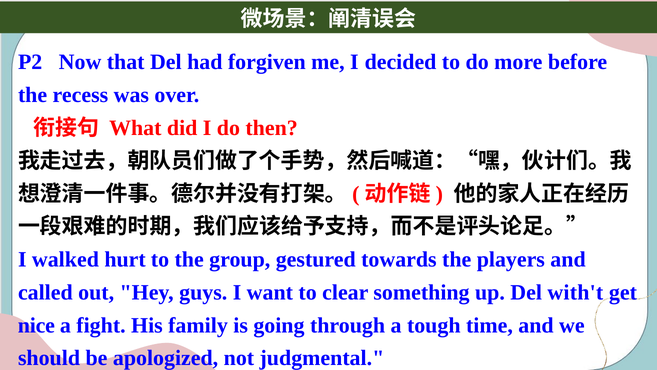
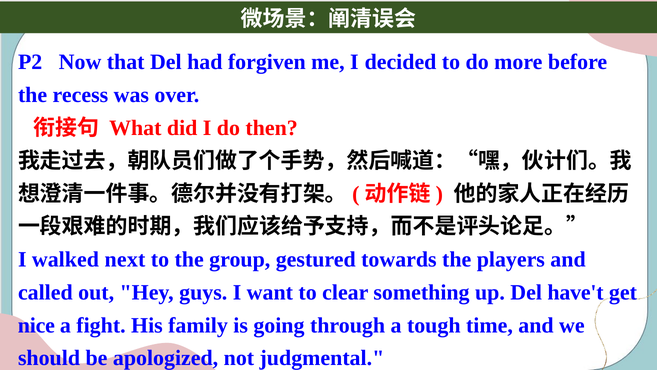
hurt: hurt -> next
with't: with't -> have't
